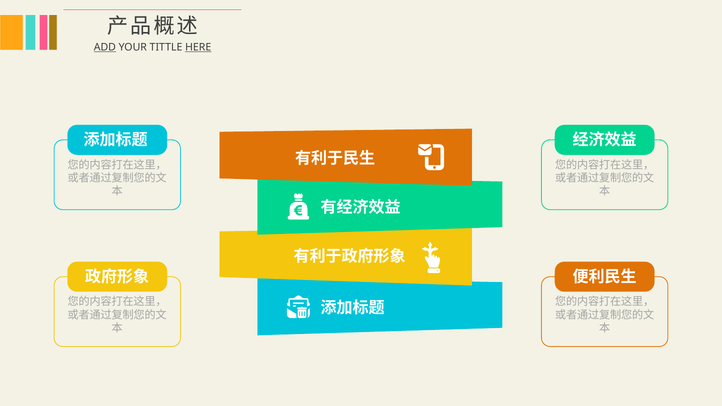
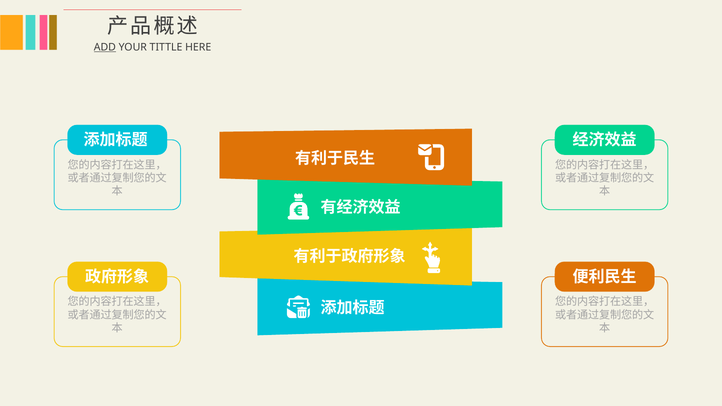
HERE underline: present -> none
